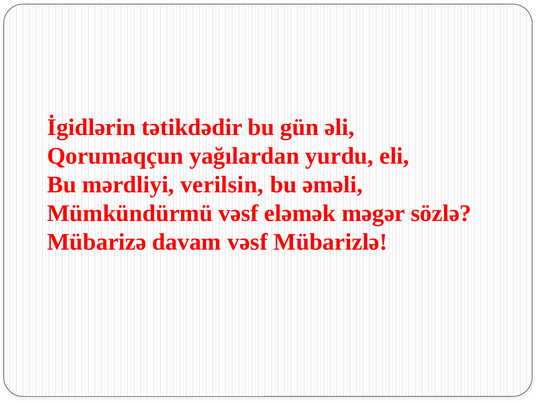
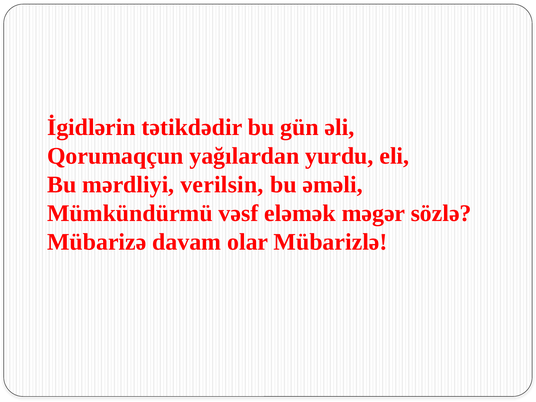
davam vəsf: vəsf -> olar
